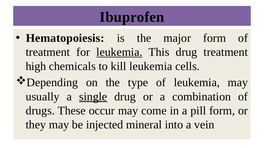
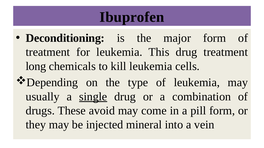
Hematopoiesis: Hematopoiesis -> Deconditioning
leukemia at (119, 52) underline: present -> none
high: high -> long
occur: occur -> avoid
